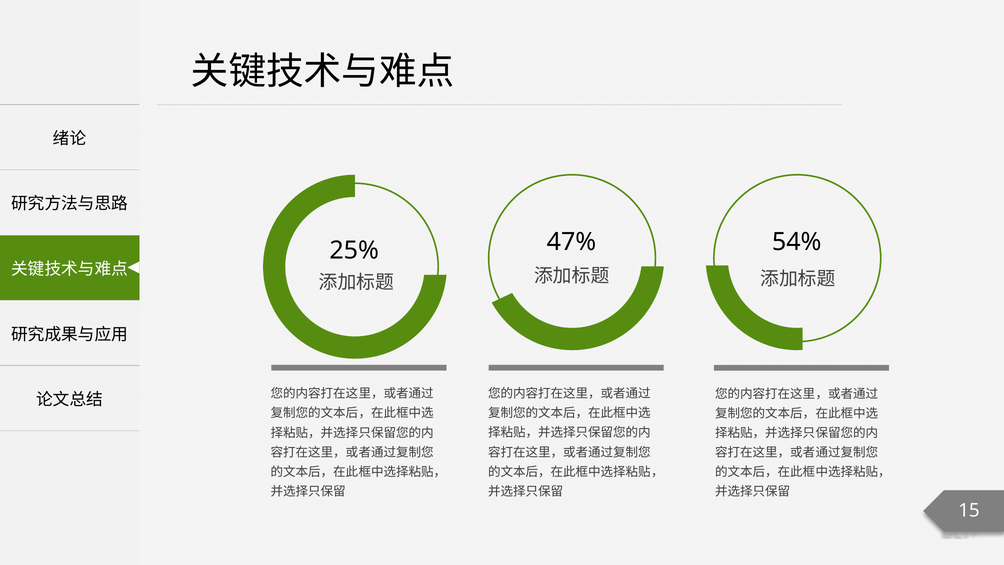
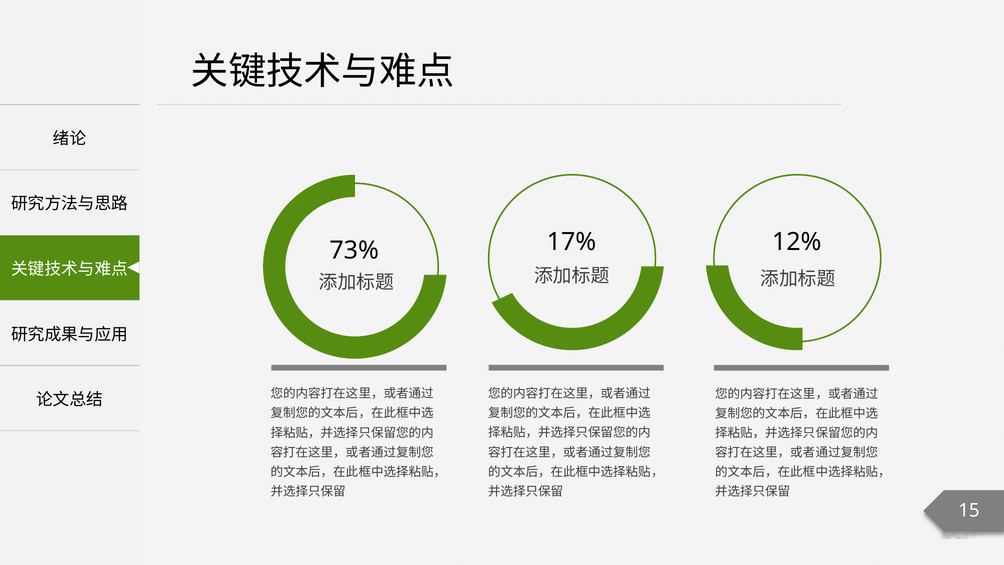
47%: 47% -> 17%
54%: 54% -> 12%
25%: 25% -> 73%
